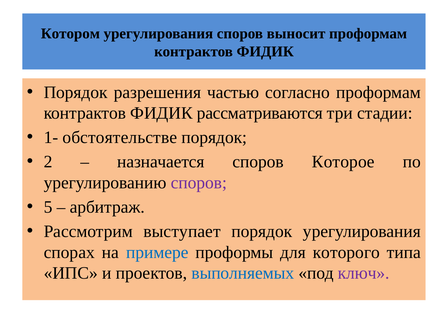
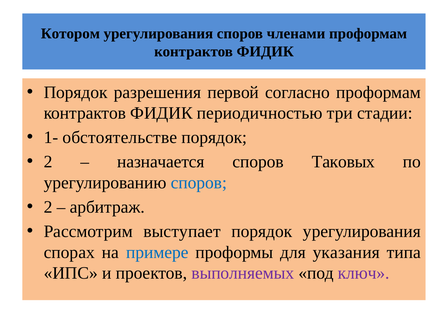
выносит: выносит -> членами
частью: частью -> первой
рассматриваются: рассматриваются -> периодичностью
Которое: Которое -> Таковых
споров at (199, 183) colour: purple -> blue
5 at (48, 207): 5 -> 2
которого: которого -> указания
выполняемых colour: blue -> purple
